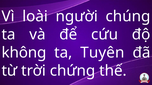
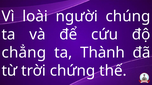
không: không -> chẳng
Tuyên: Tuyên -> Thành
